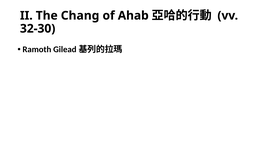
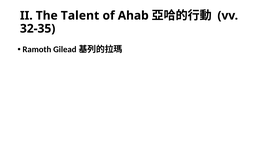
Chang: Chang -> Talent
32-30: 32-30 -> 32-35
